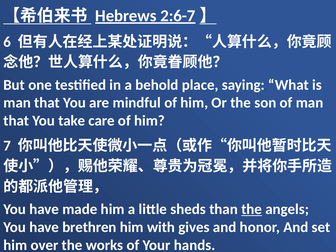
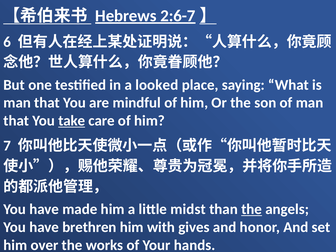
behold: behold -> looked
take underline: none -> present
sheds: sheds -> midst
